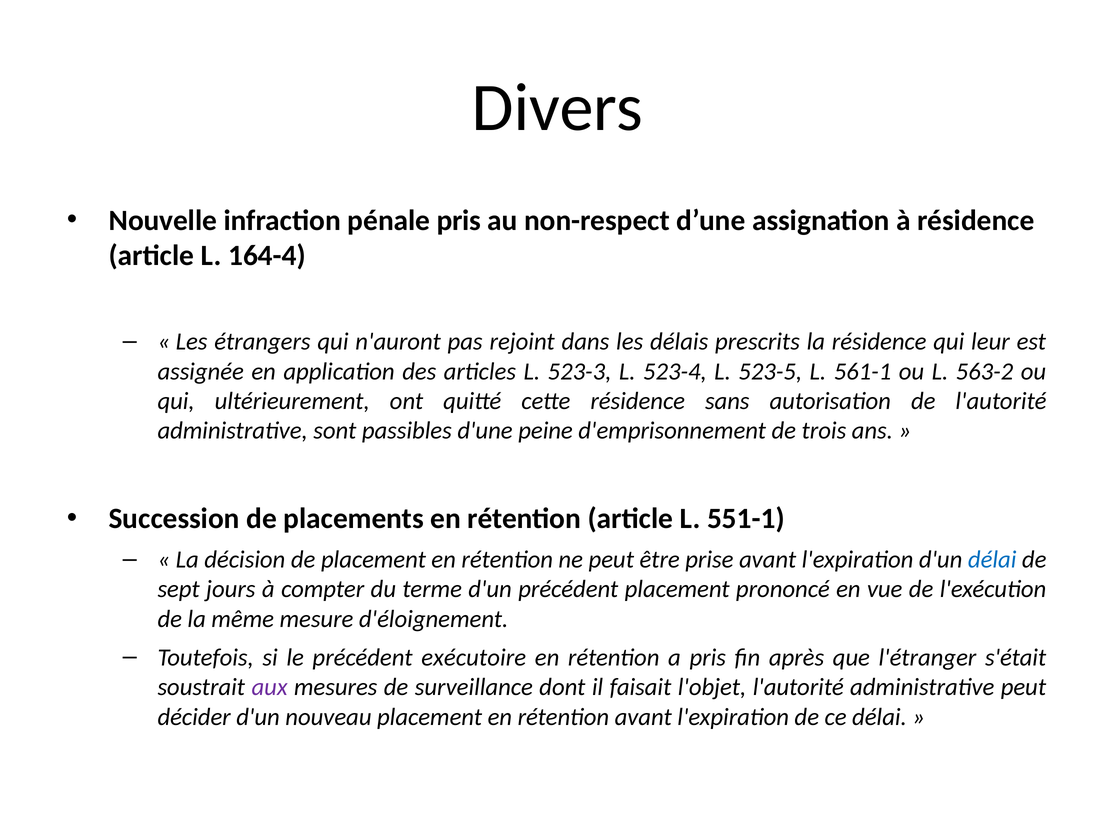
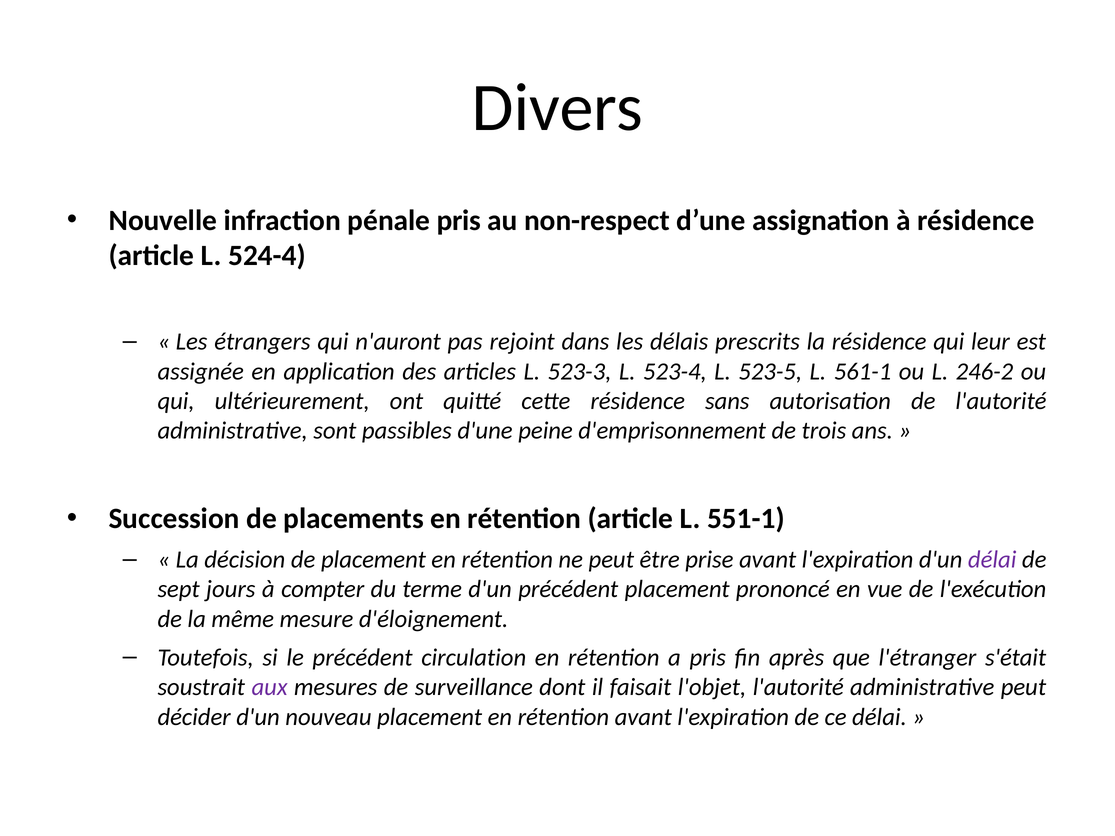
164-4: 164-4 -> 524-4
563-2: 563-2 -> 246-2
délai at (992, 560) colour: blue -> purple
exécutoire: exécutoire -> circulation
